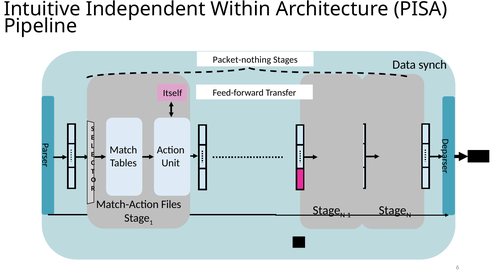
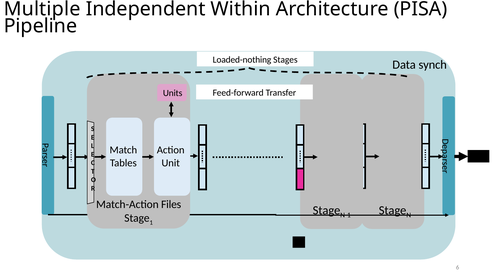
Intuitive: Intuitive -> Multiple
Packet-nothing: Packet-nothing -> Loaded-nothing
Itself: Itself -> Units
